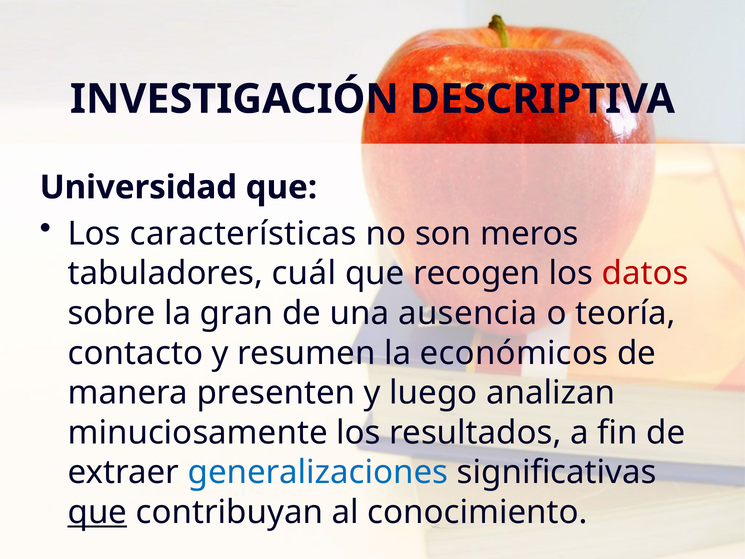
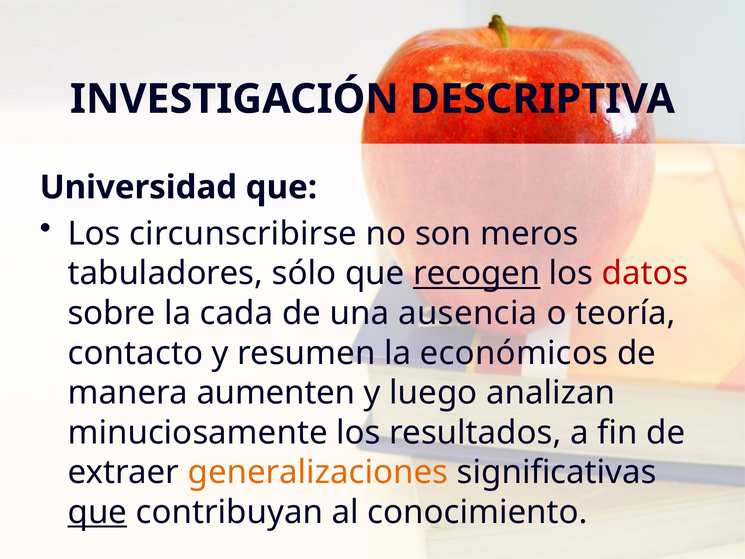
características: características -> circunscribirse
cuál: cuál -> sólo
recogen underline: none -> present
gran: gran -> cada
presenten: presenten -> aumenten
generalizaciones colour: blue -> orange
